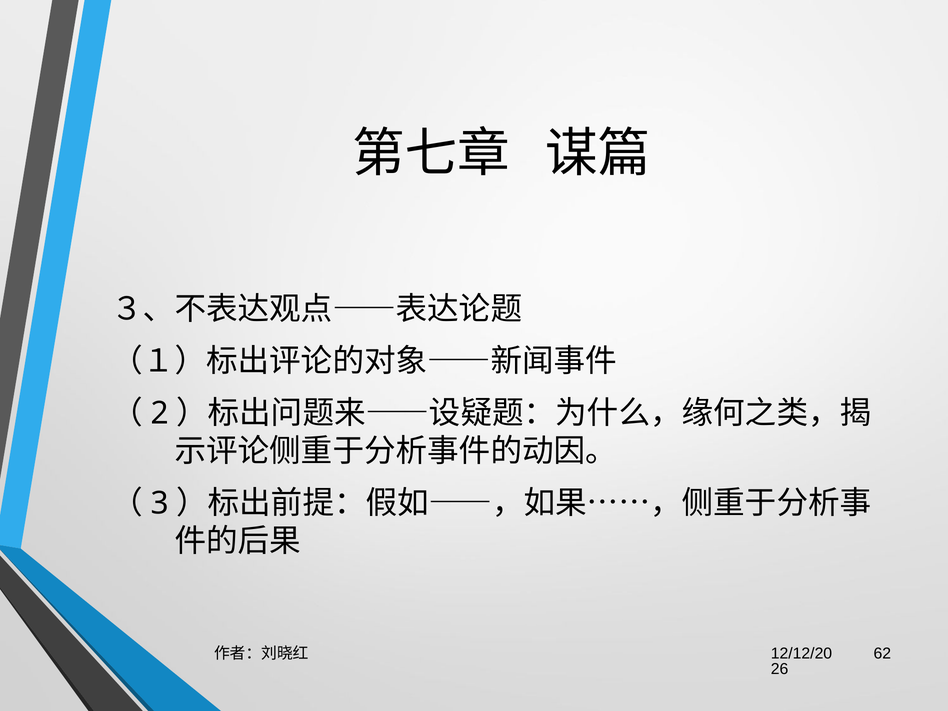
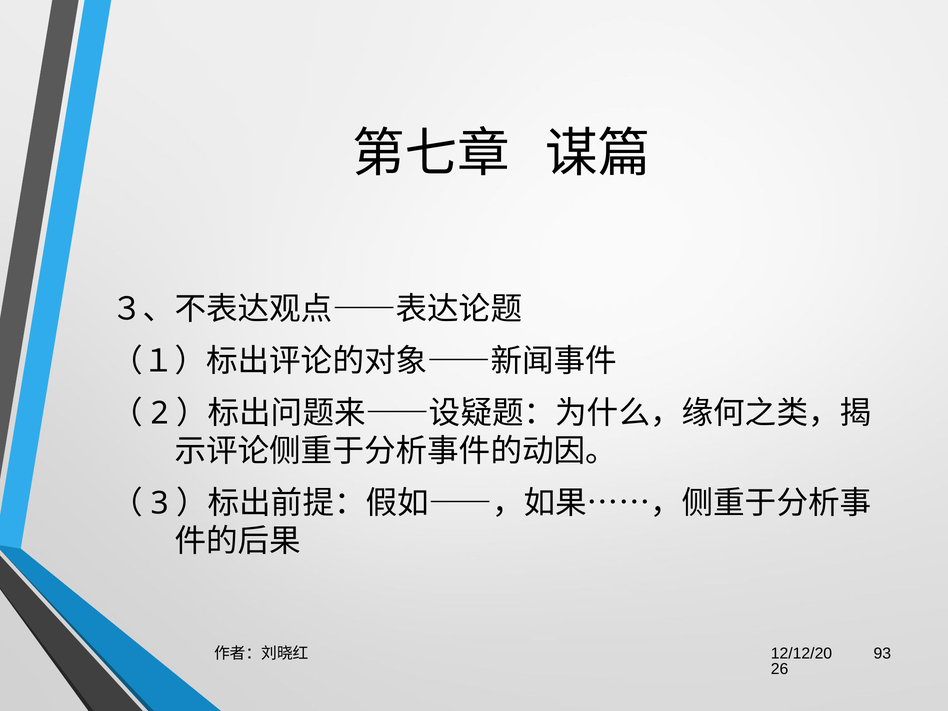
62: 62 -> 93
